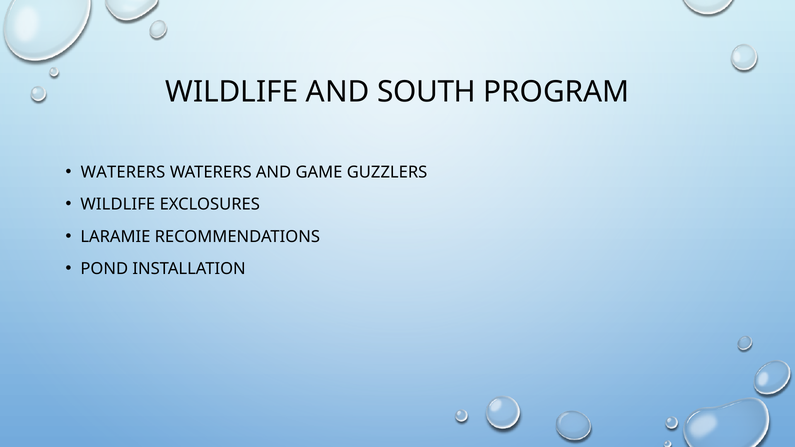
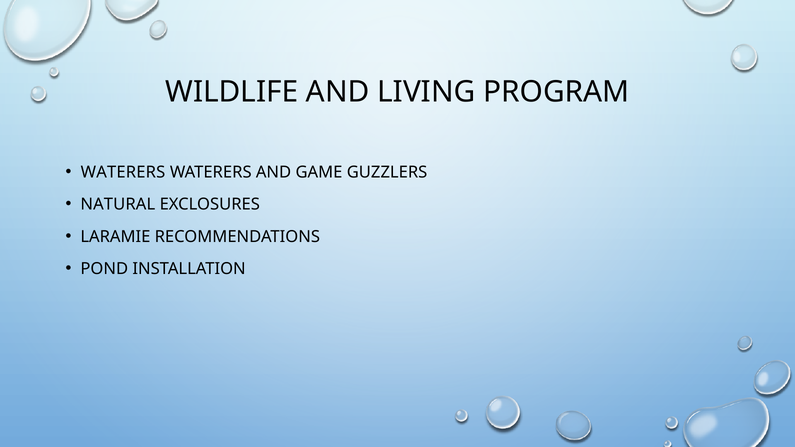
SOUTH: SOUTH -> LIVING
WILDLIFE at (118, 205): WILDLIFE -> NATURAL
